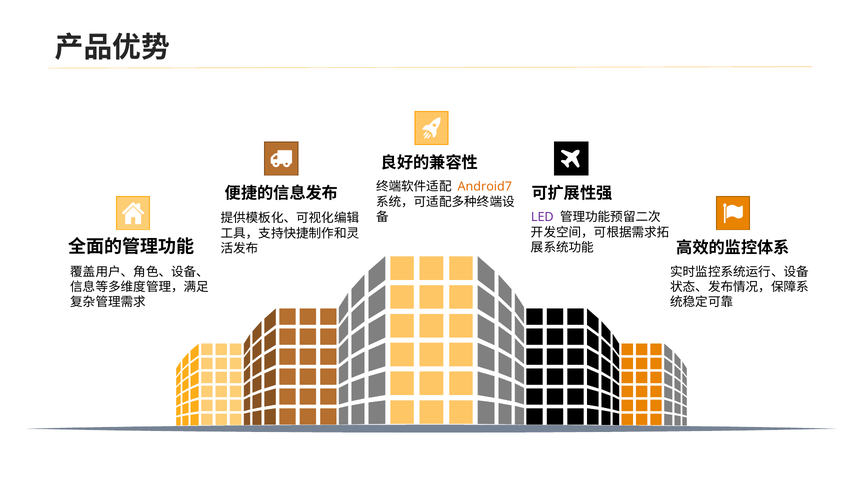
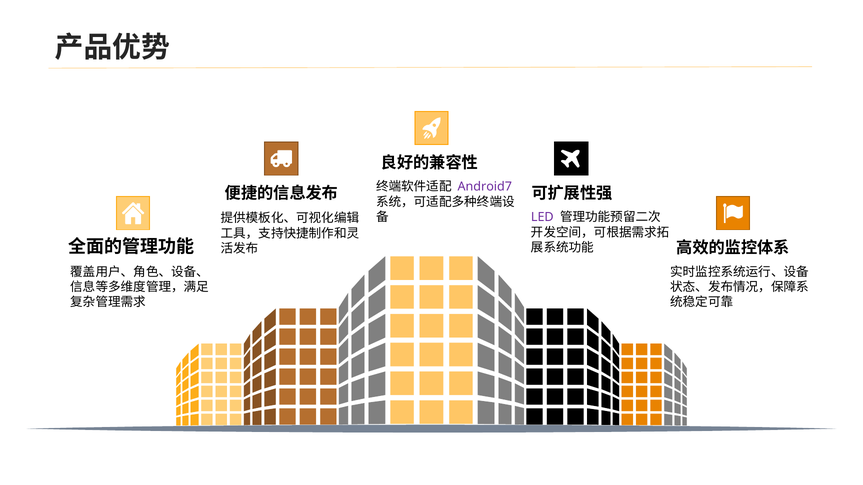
Android7 colour: orange -> purple
